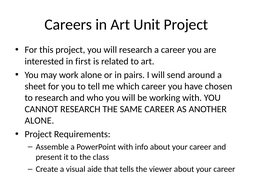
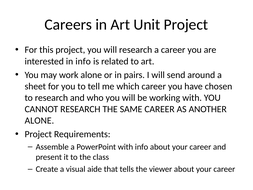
in first: first -> info
